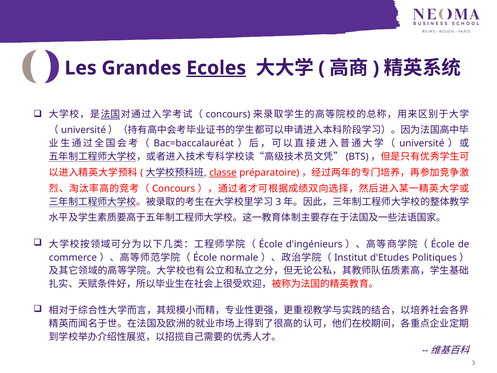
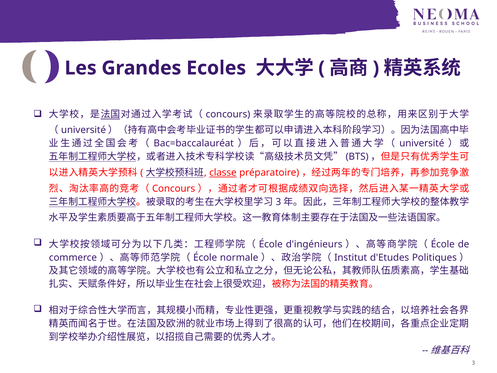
Ecoles underline: present -> none
